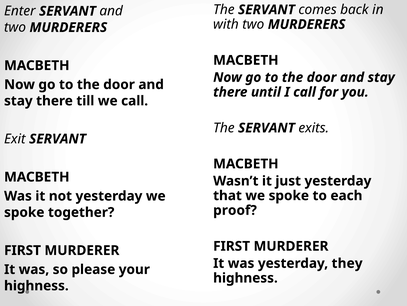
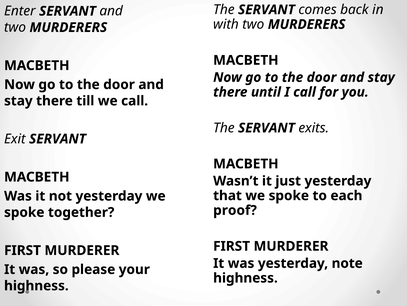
they: they -> note
